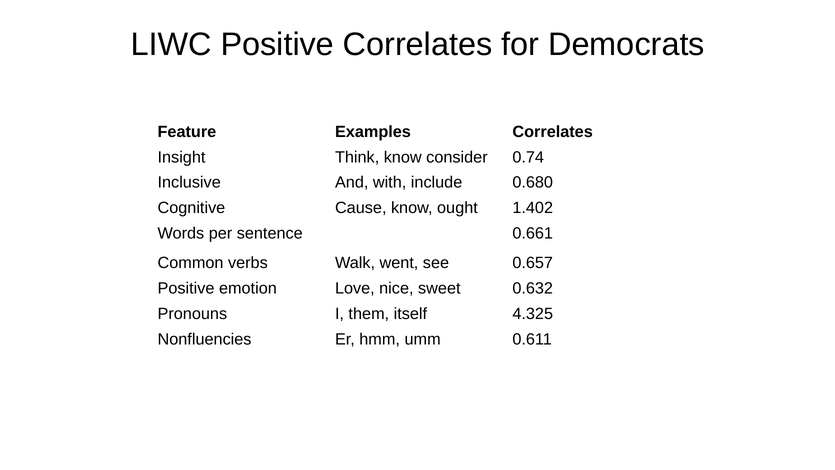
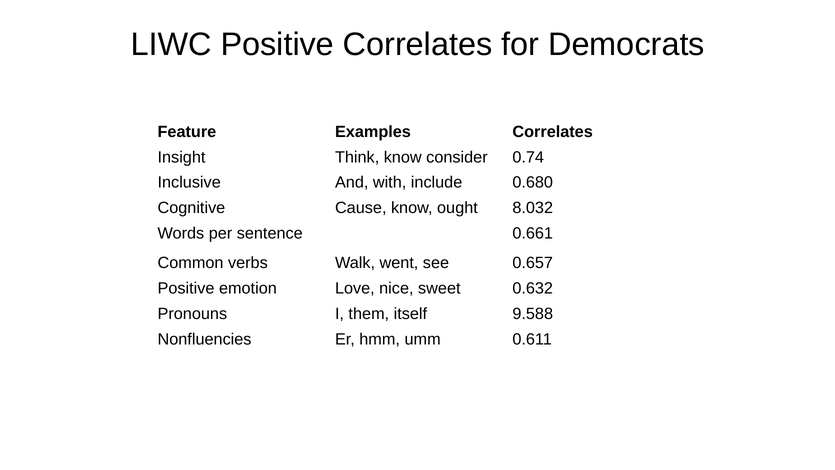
1.402: 1.402 -> 8.032
4.325: 4.325 -> 9.588
